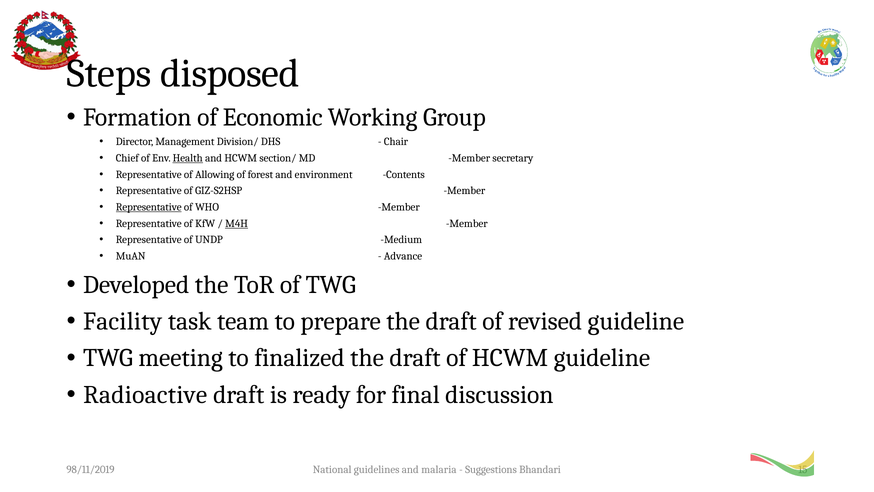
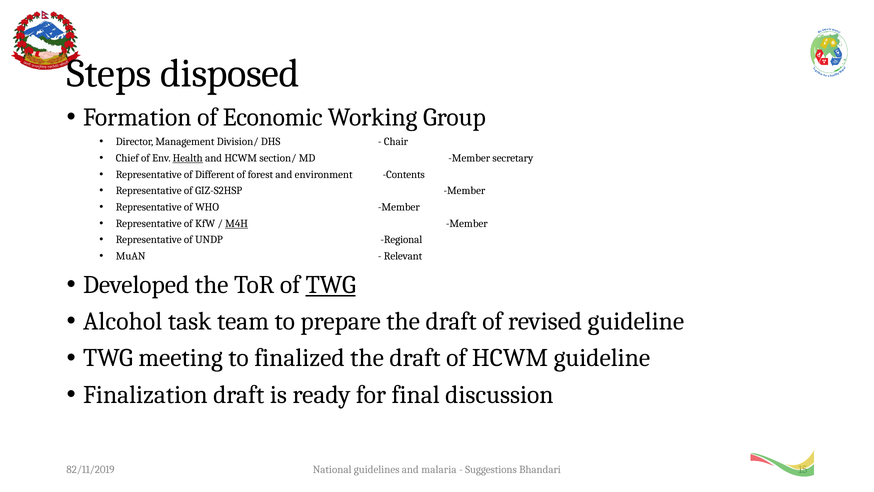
Allowing: Allowing -> Different
Representative at (149, 207) underline: present -> none
Medium: Medium -> Regional
Advance: Advance -> Relevant
TWG at (331, 285) underline: none -> present
Facility: Facility -> Alcohol
Radioactive: Radioactive -> Finalization
98/11/2019: 98/11/2019 -> 82/11/2019
